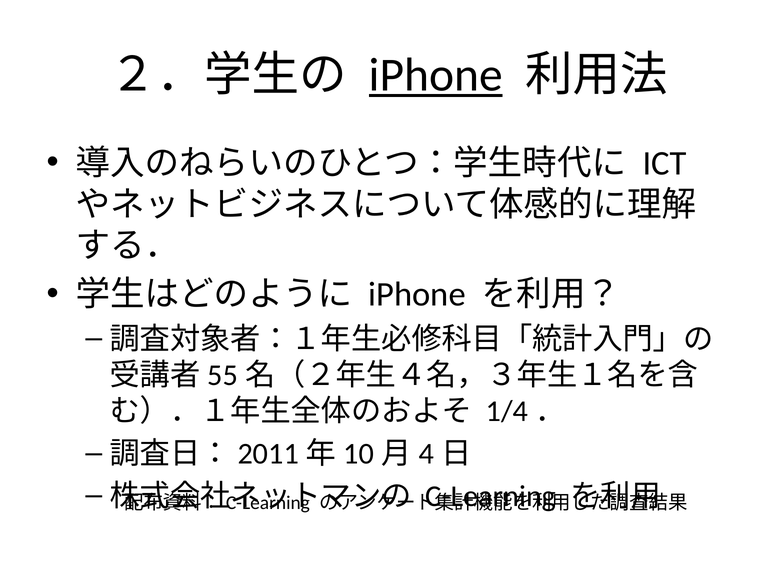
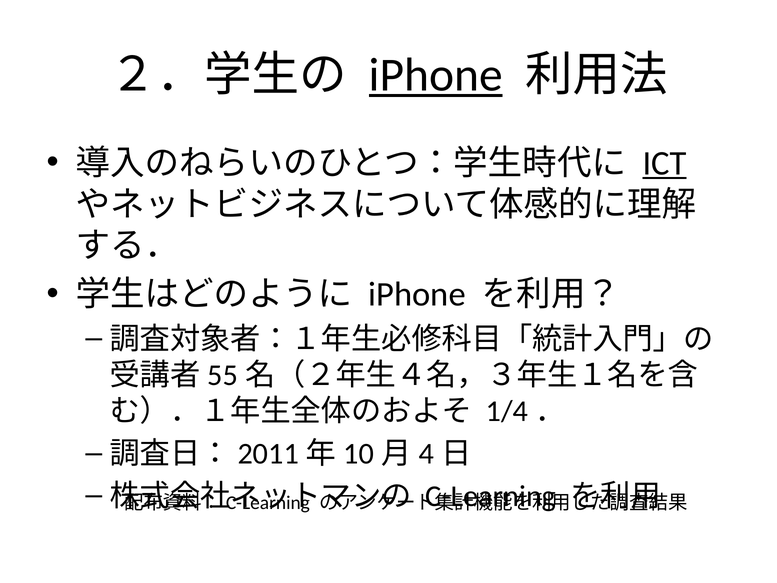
ICT underline: none -> present
